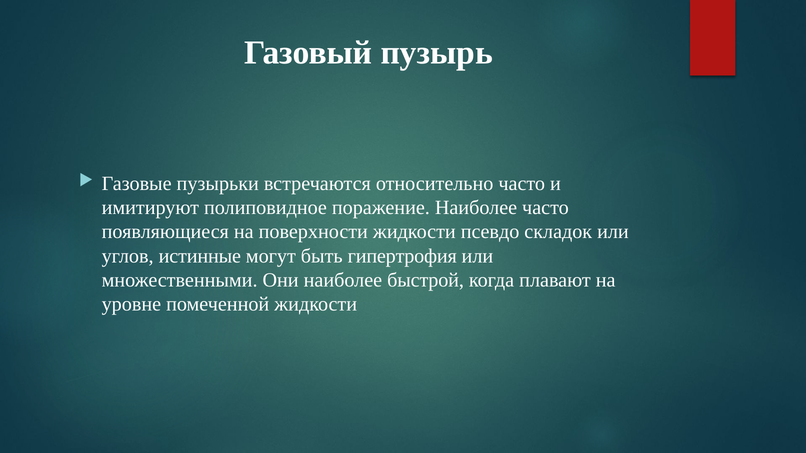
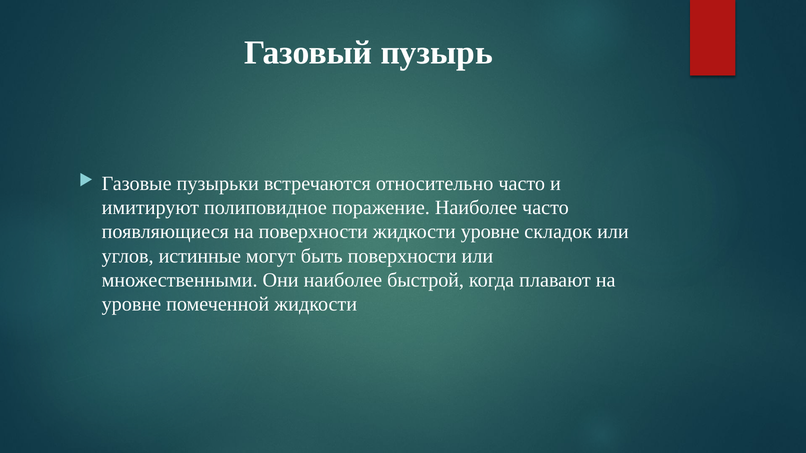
жидкости псевдо: псевдо -> уровне
быть гипертрофия: гипертрофия -> поверхности
